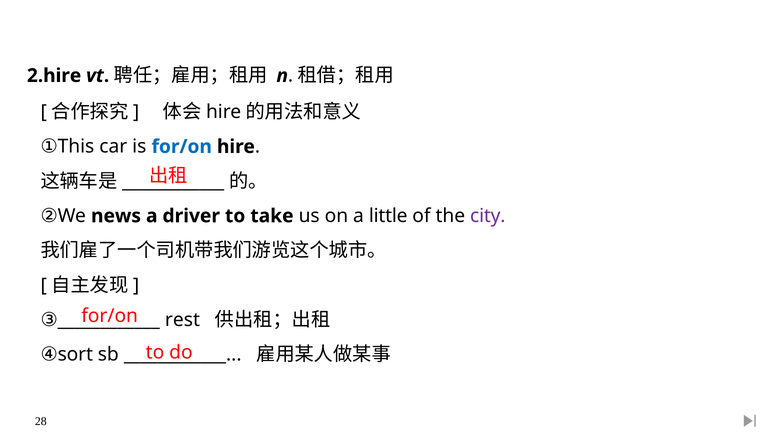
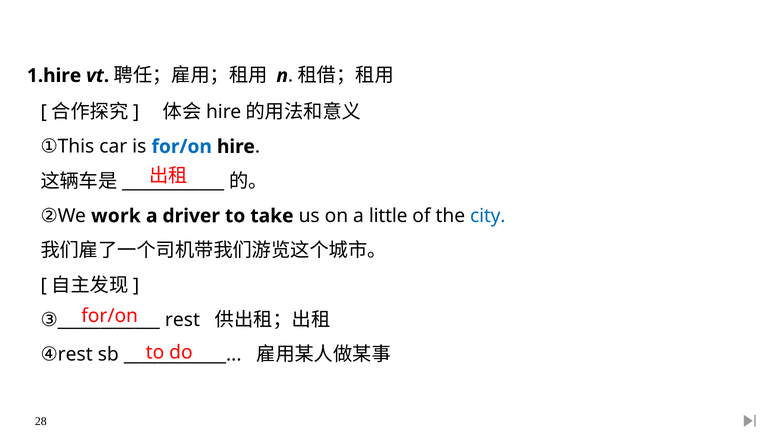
2.hire: 2.hire -> 1.hire
news: news -> work
city colour: purple -> blue
sort at (75, 354): sort -> rest
